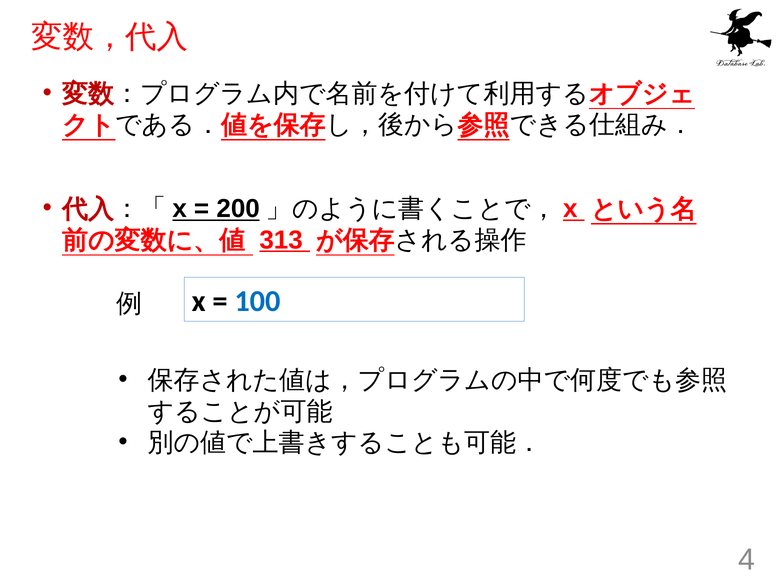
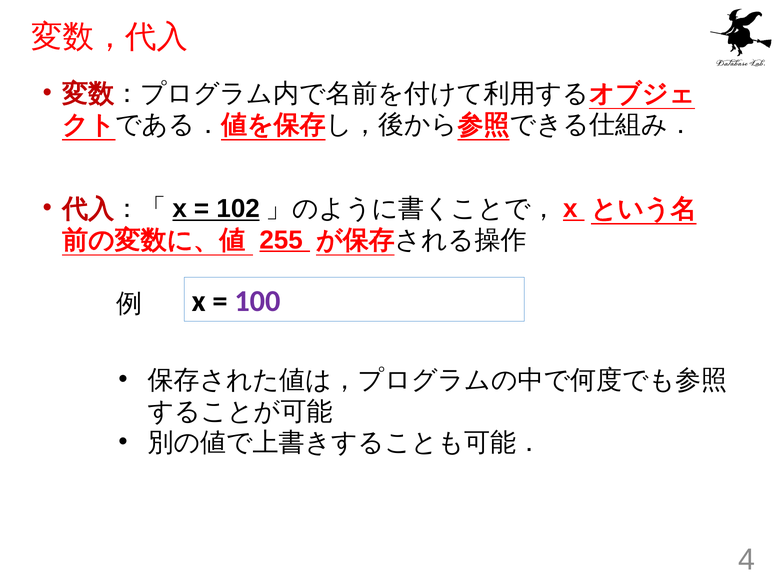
200: 200 -> 102
313: 313 -> 255
100 colour: blue -> purple
